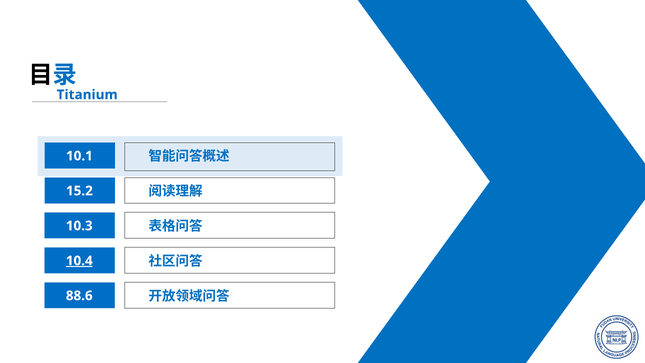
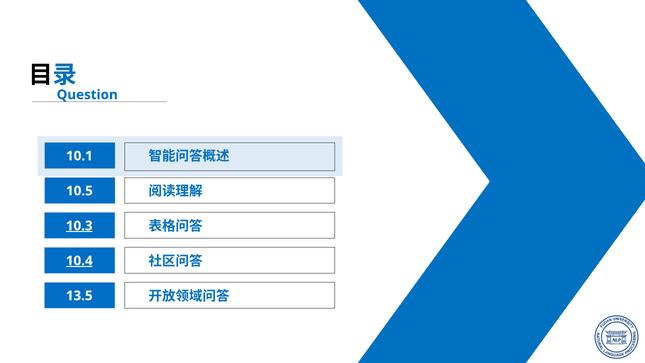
Titanium: Titanium -> Question
15.2: 15.2 -> 10.5
10.3 underline: none -> present
88.6: 88.6 -> 13.5
